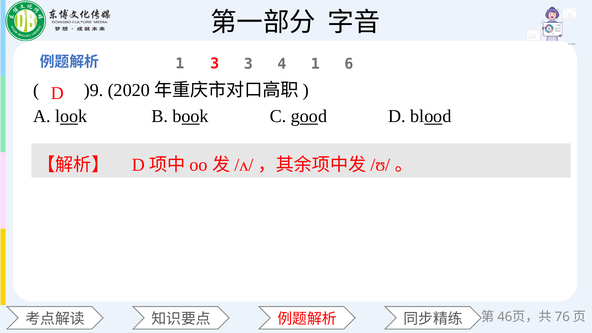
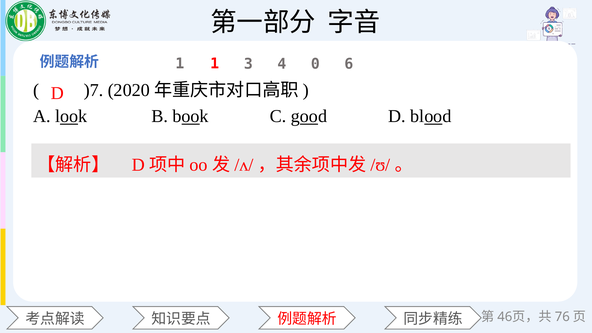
1 3: 3 -> 1
4 1: 1 -> 0
)9: )9 -> )7
